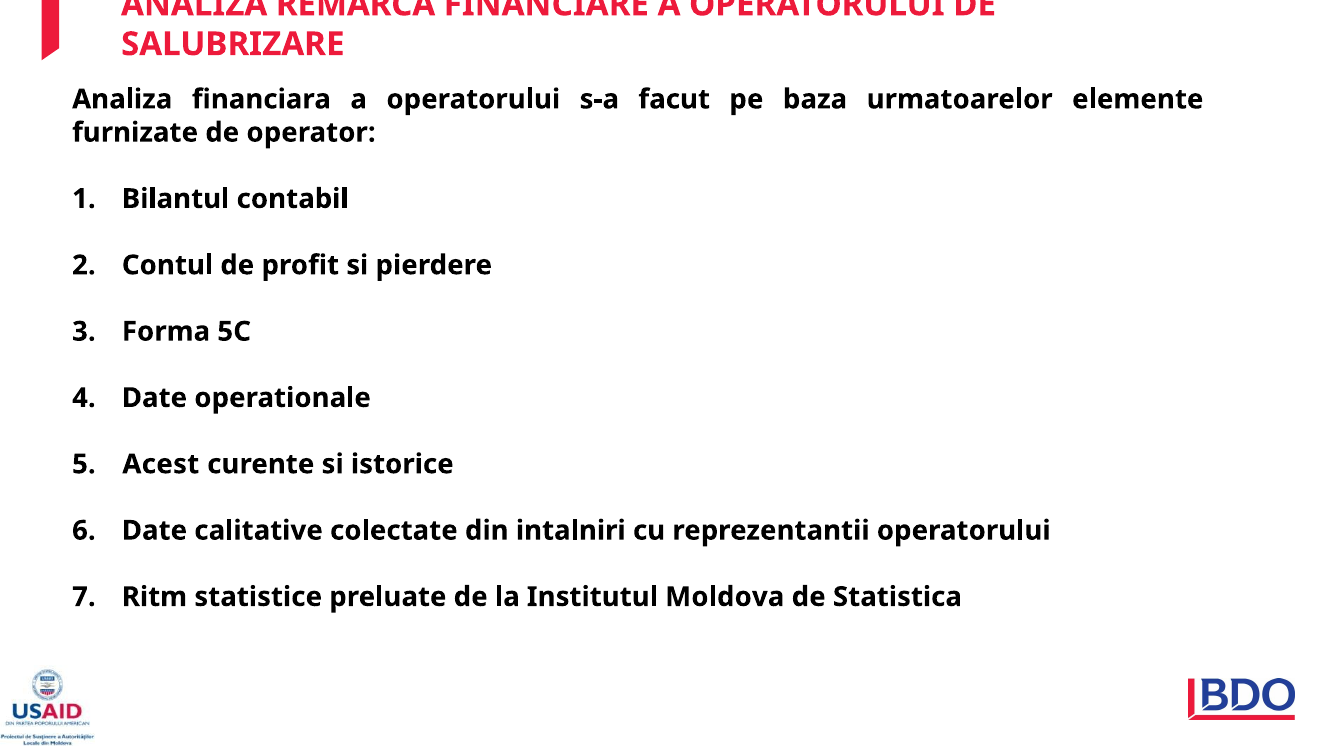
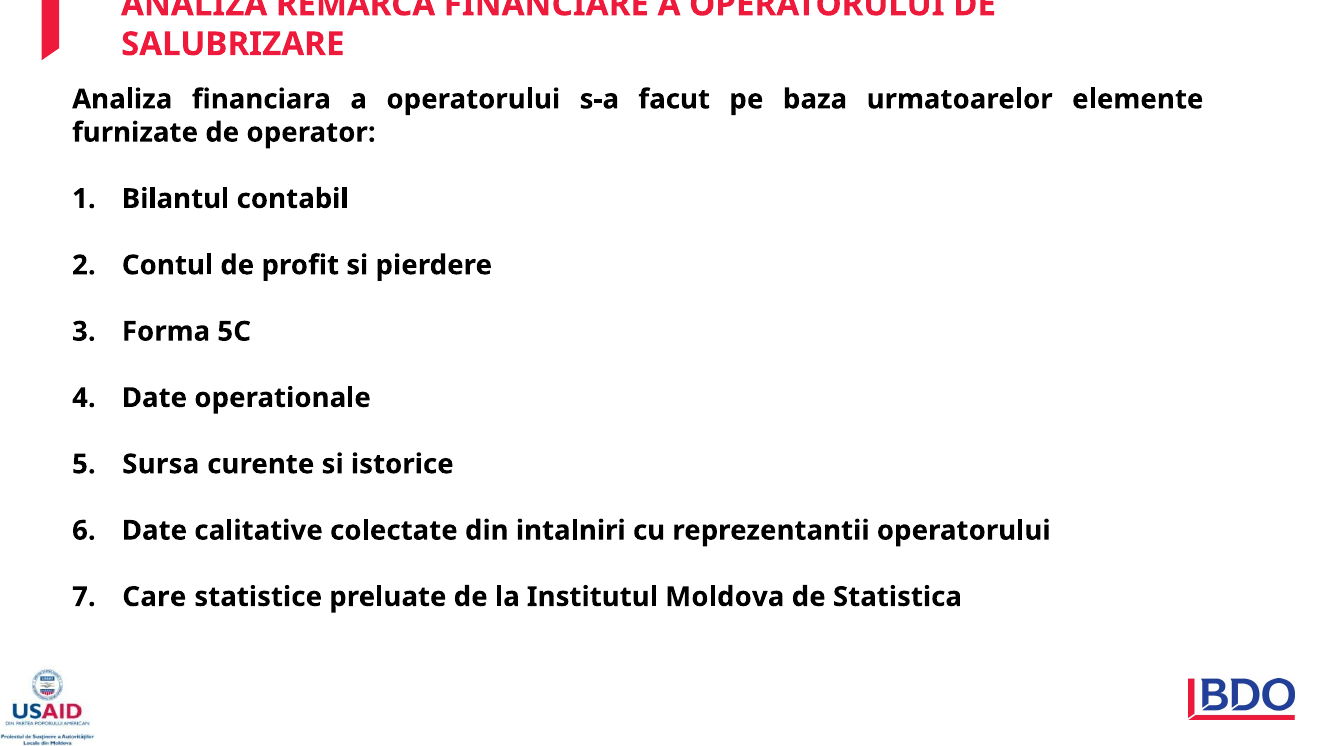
Acest: Acest -> Sursa
Ritm: Ritm -> Care
